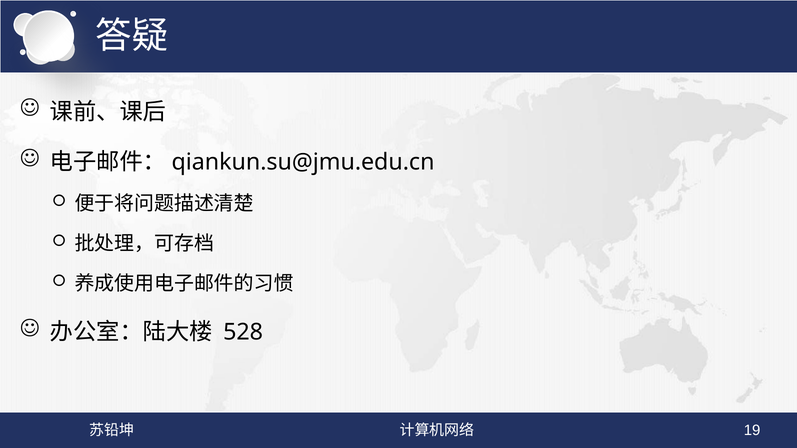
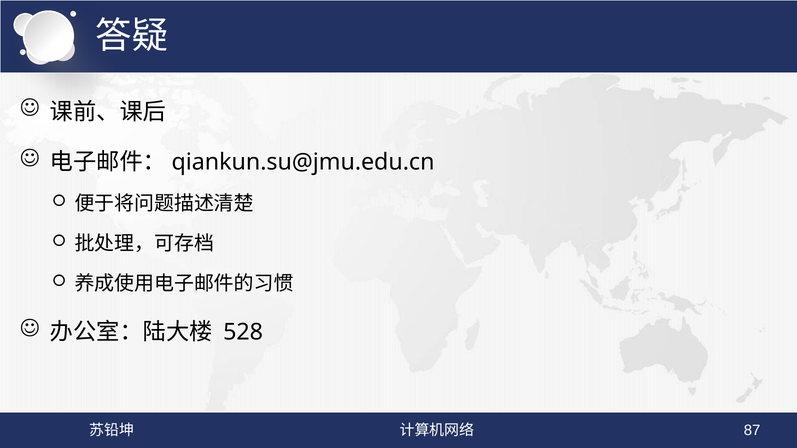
19: 19 -> 87
